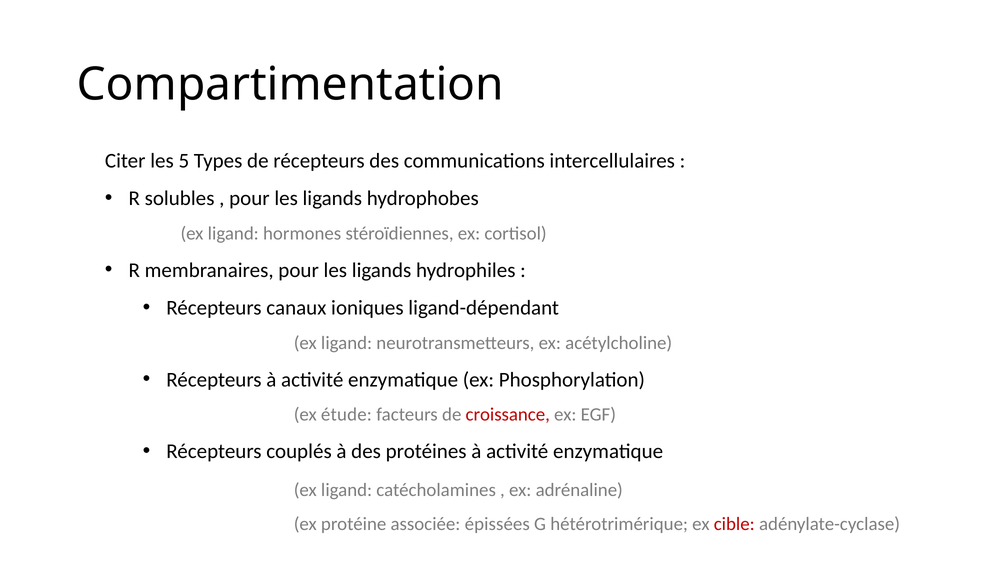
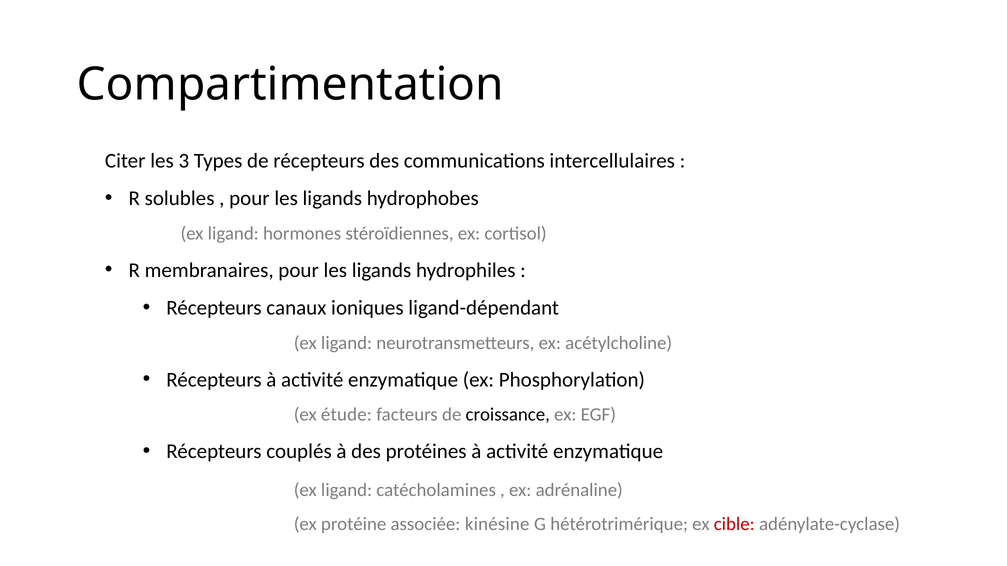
5: 5 -> 3
croissance colour: red -> black
épissées: épissées -> kinésine
